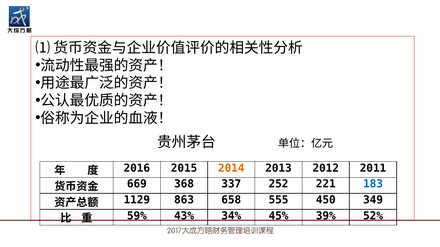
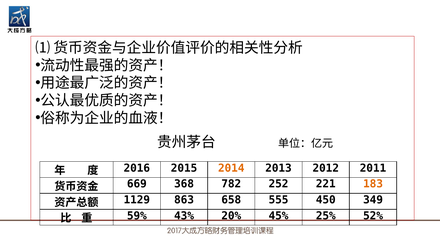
337: 337 -> 782
183 colour: blue -> orange
34%: 34% -> 20%
39%: 39% -> 25%
